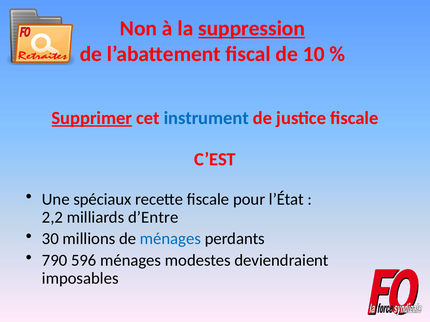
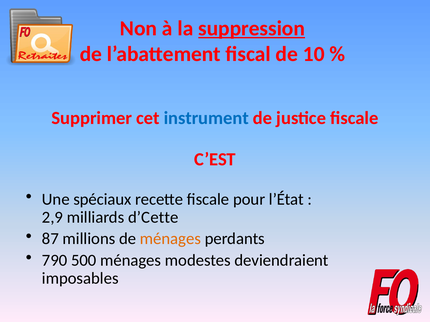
Supprimer underline: present -> none
2,2: 2,2 -> 2,9
d’Entre: d’Entre -> d’Cette
30: 30 -> 87
ménages at (170, 239) colour: blue -> orange
596: 596 -> 500
